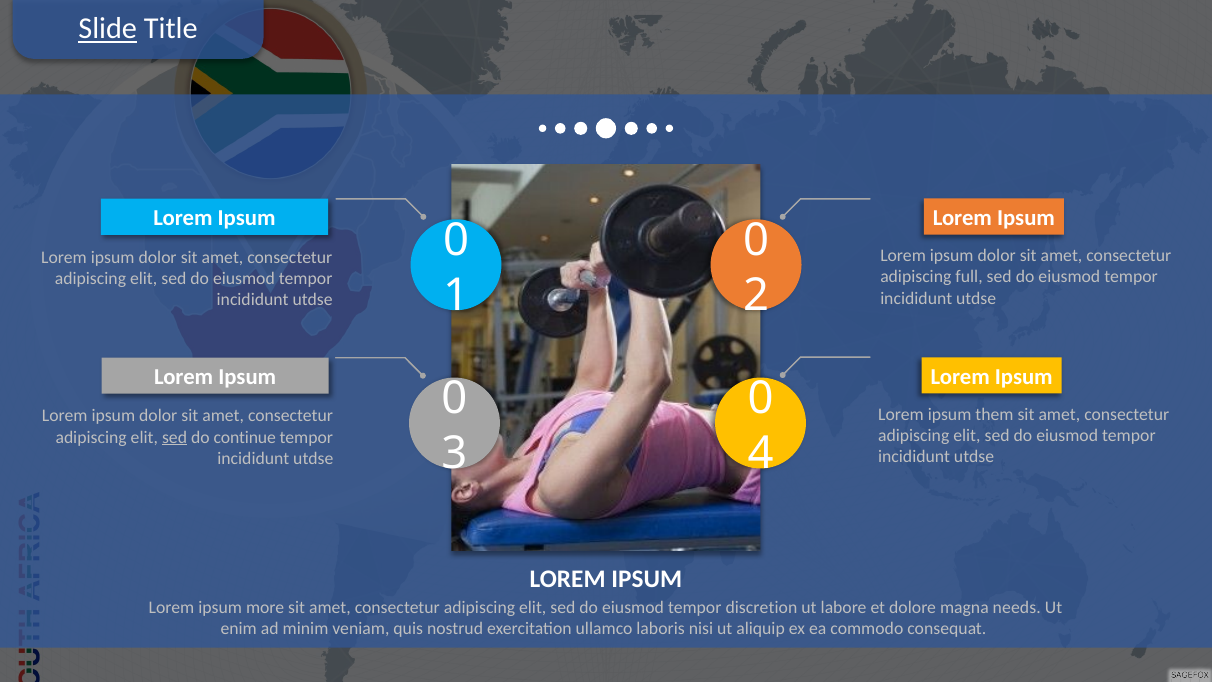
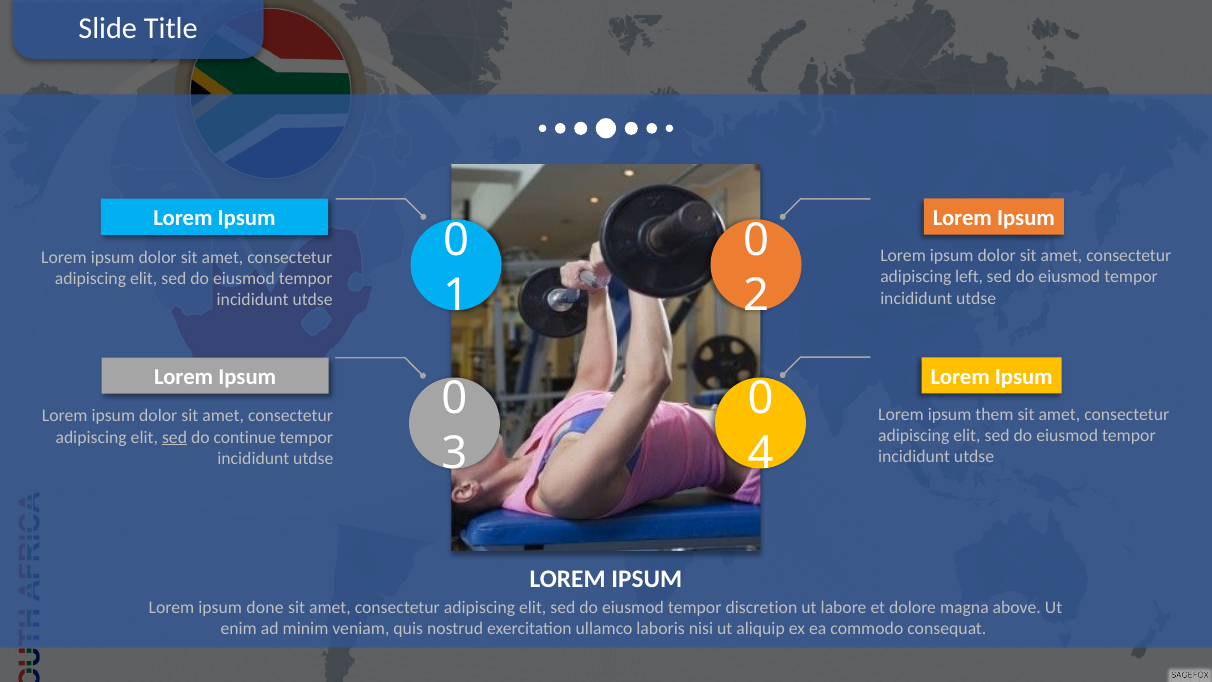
Slide underline: present -> none
full: full -> left
more: more -> done
needs: needs -> above
